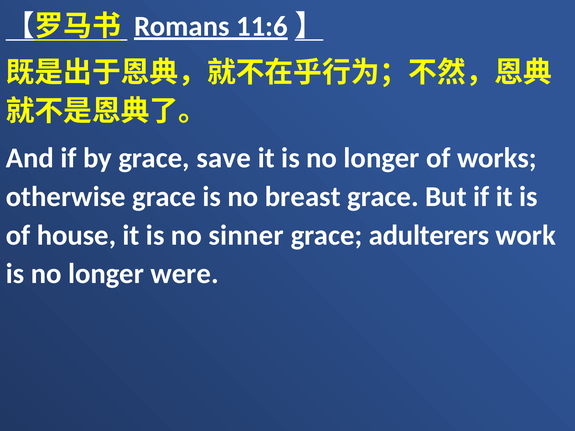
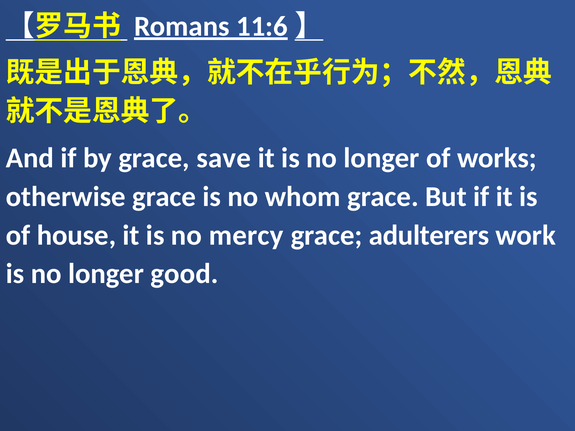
breast: breast -> whom
sinner: sinner -> mercy
were: were -> good
